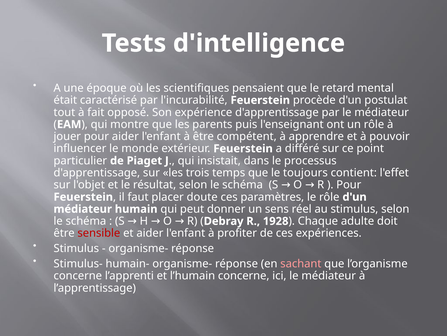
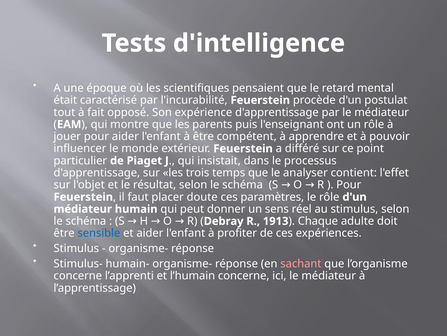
toujours: toujours -> analyser
1928: 1928 -> 1913
sensible colour: red -> blue
